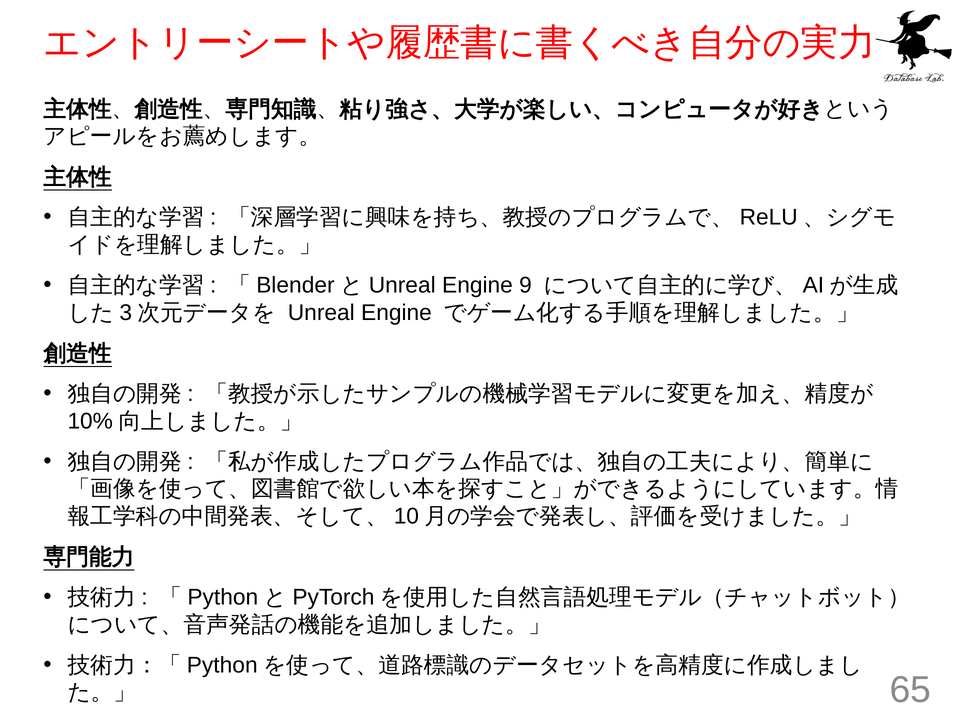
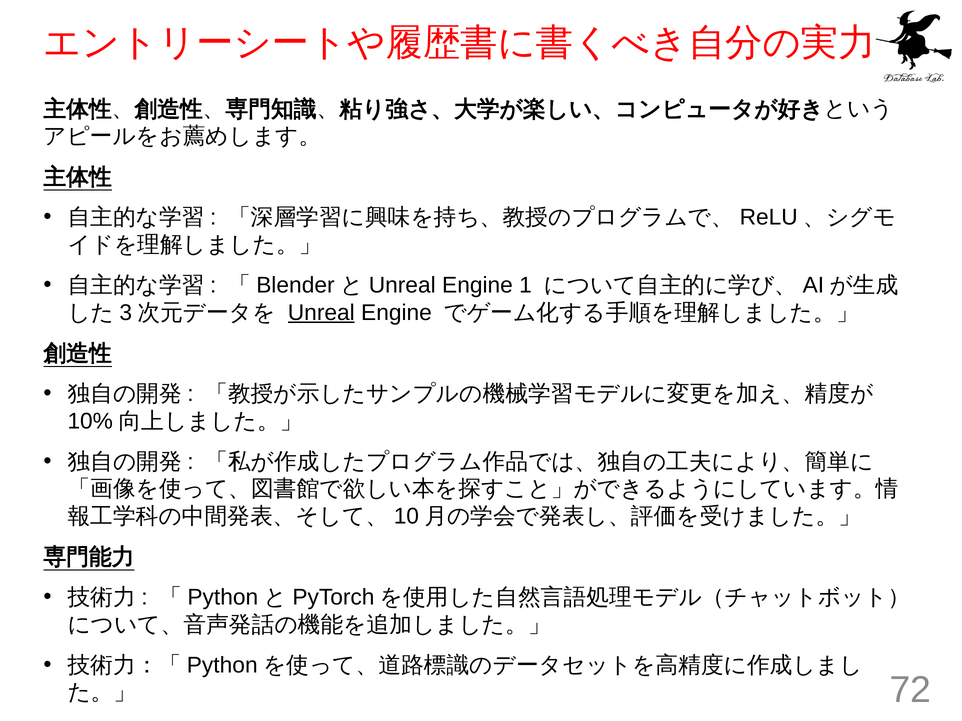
9: 9 -> 1
Unreal underline: none -> present
65: 65 -> 72
